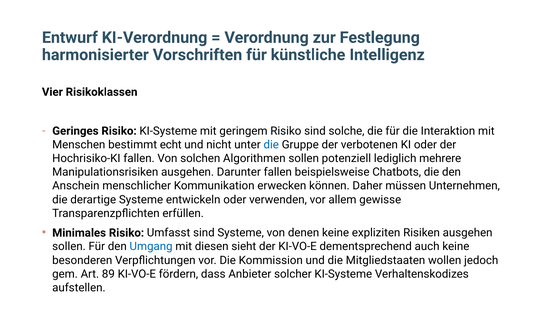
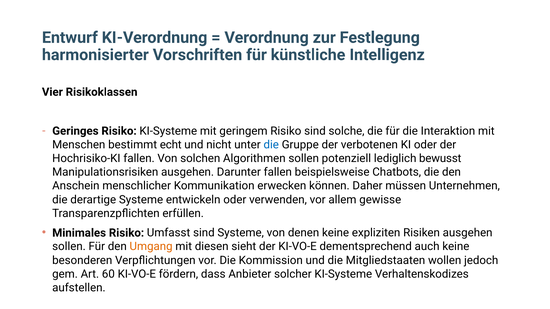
mehrere: mehrere -> bewusst
Umgang colour: blue -> orange
89: 89 -> 60
